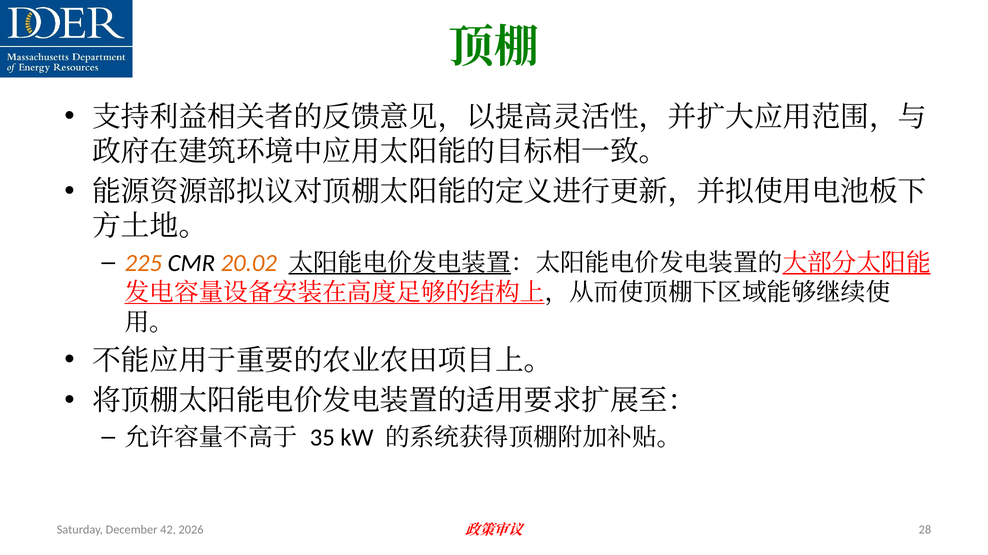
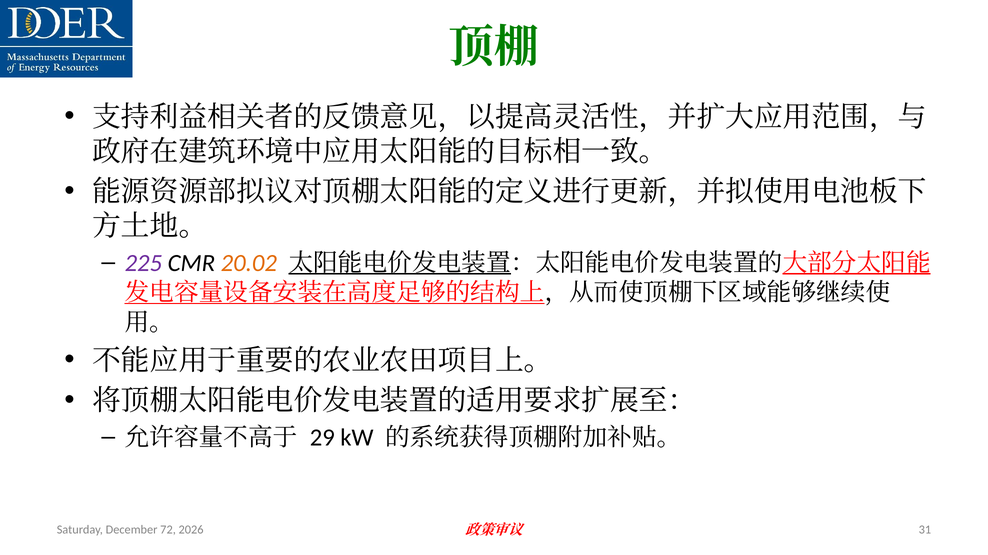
225 colour: orange -> purple
35: 35 -> 29
42: 42 -> 72
28: 28 -> 31
